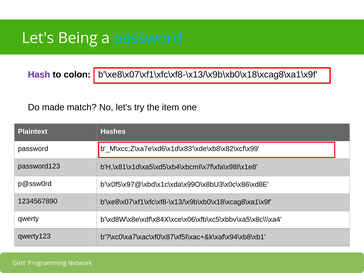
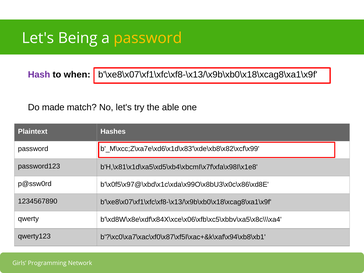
password at (148, 38) colour: light blue -> yellow
colon: colon -> when
item: item -> able
